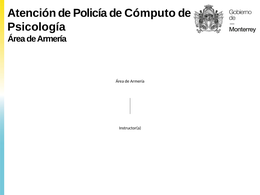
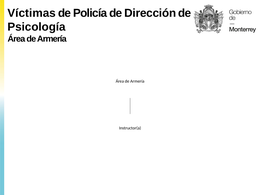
Atención: Atención -> Víctimas
Cómputo: Cómputo -> Dirección
